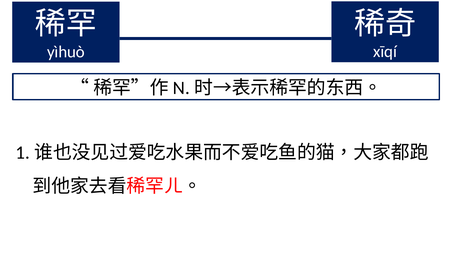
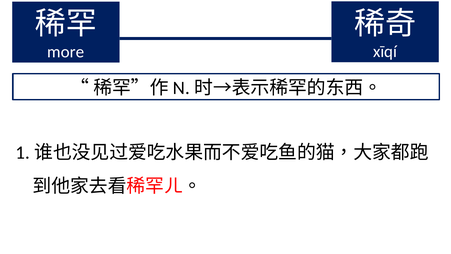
yìhuò: yìhuò -> more
